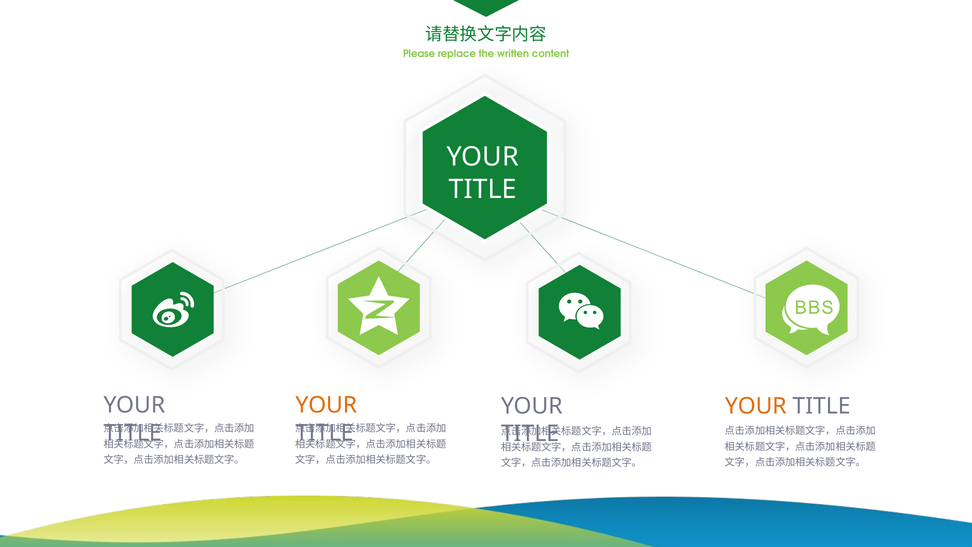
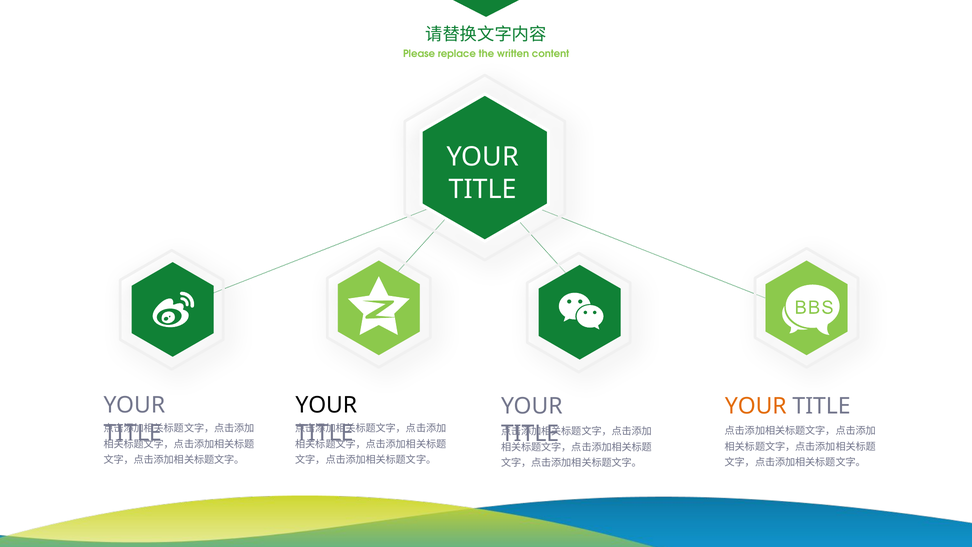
YOUR at (326, 405) colour: orange -> black
